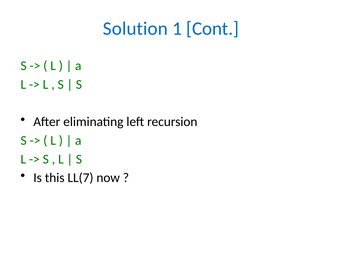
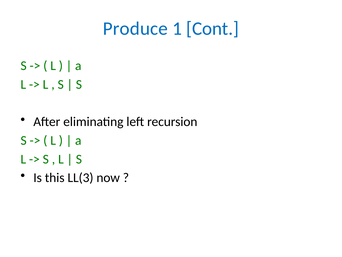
Solution: Solution -> Produce
LL(7: LL(7 -> LL(3
